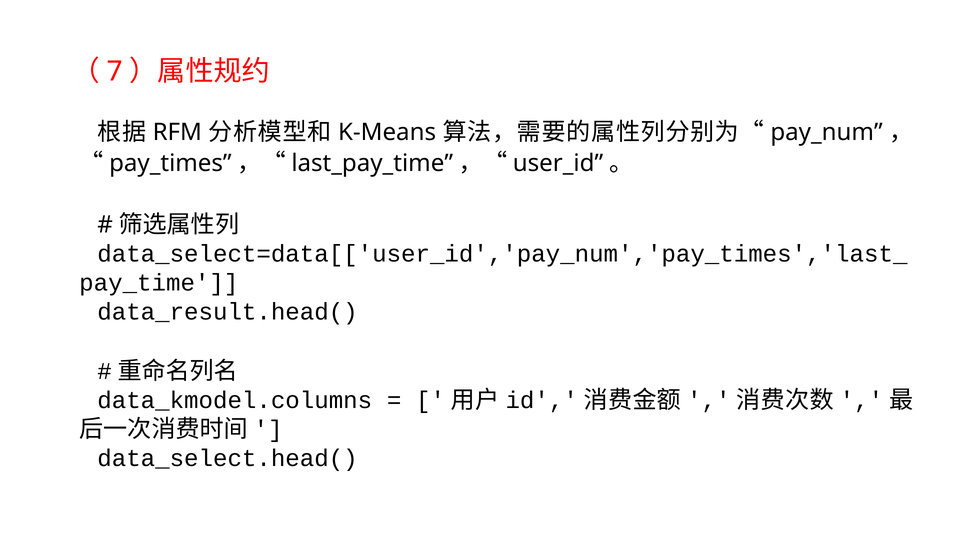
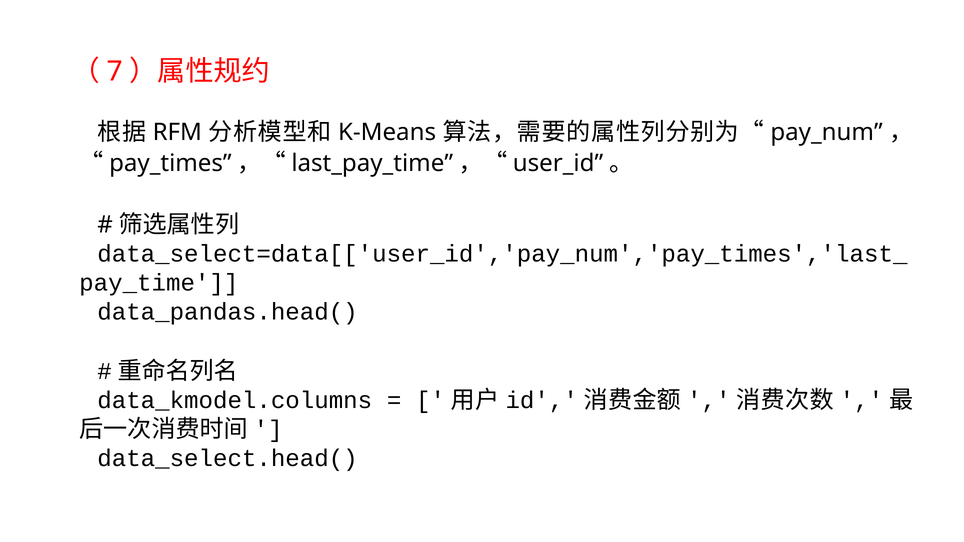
data_result.head(: data_result.head( -> data_pandas.head(
